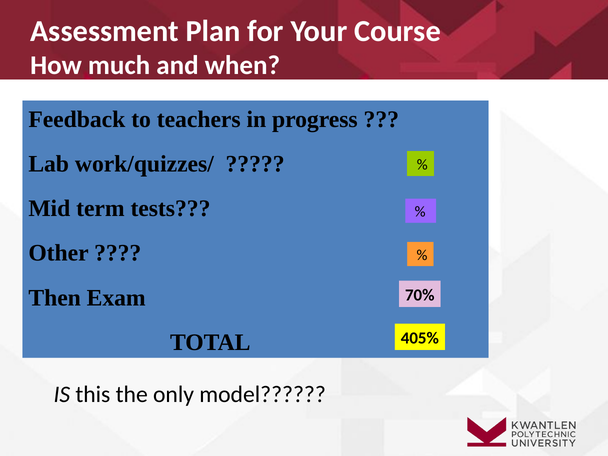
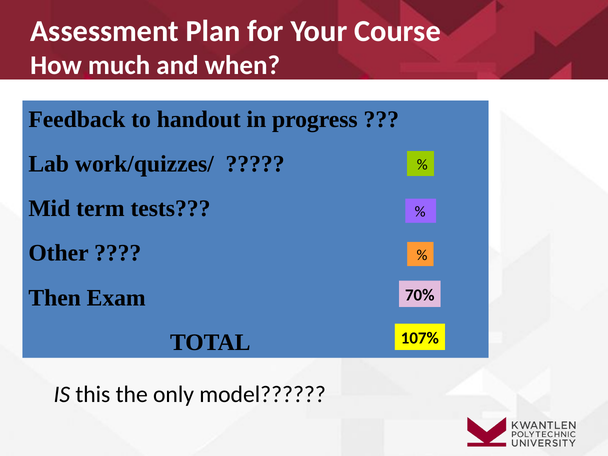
teachers: teachers -> handout
405%: 405% -> 107%
